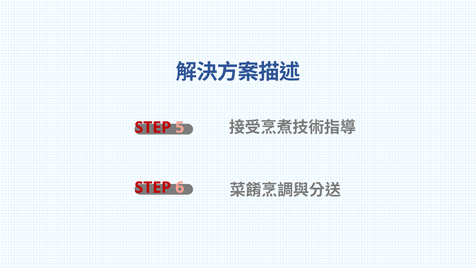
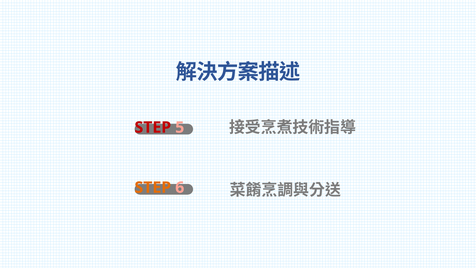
STEP at (153, 187) colour: red -> orange
